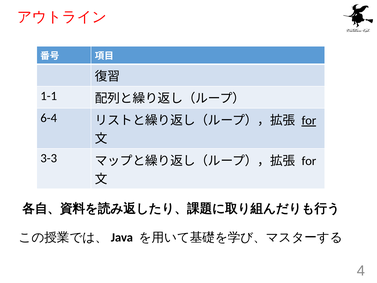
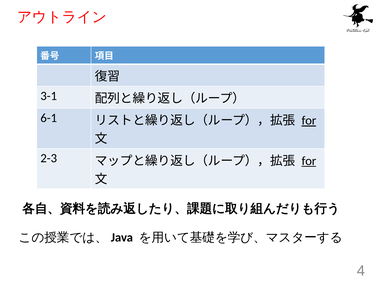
1-1: 1-1 -> 3-1
6-4: 6-4 -> 6-1
3-3: 3-3 -> 2-3
for at (309, 161) underline: none -> present
